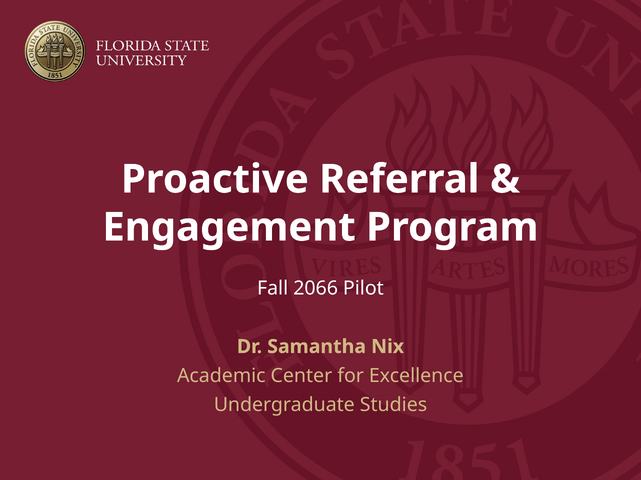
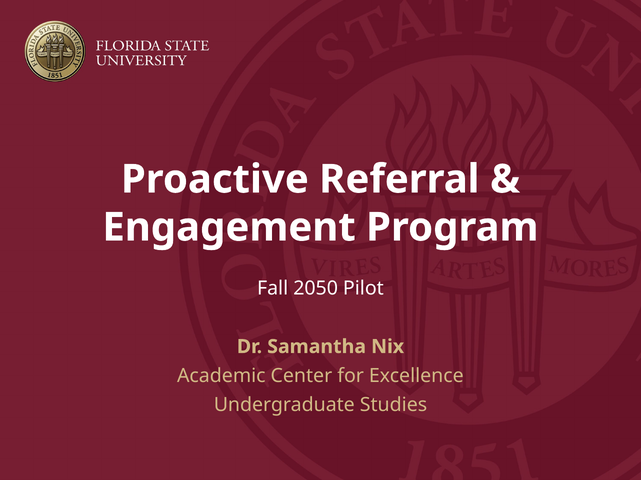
2066: 2066 -> 2050
